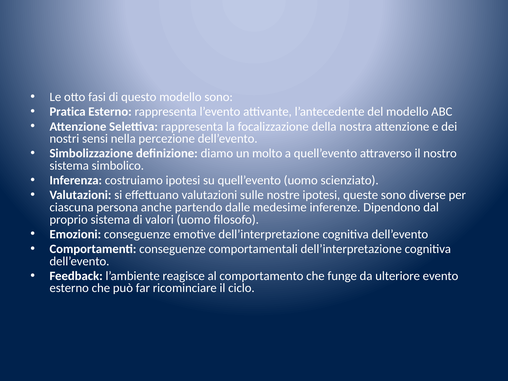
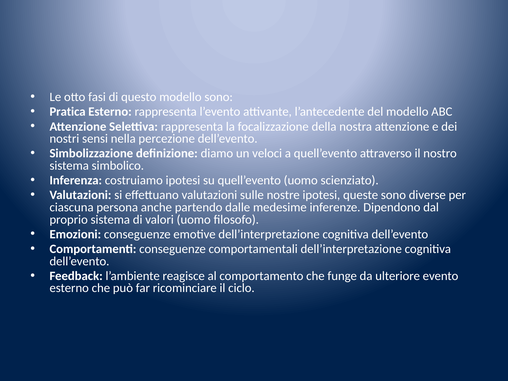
molto: molto -> veloci
